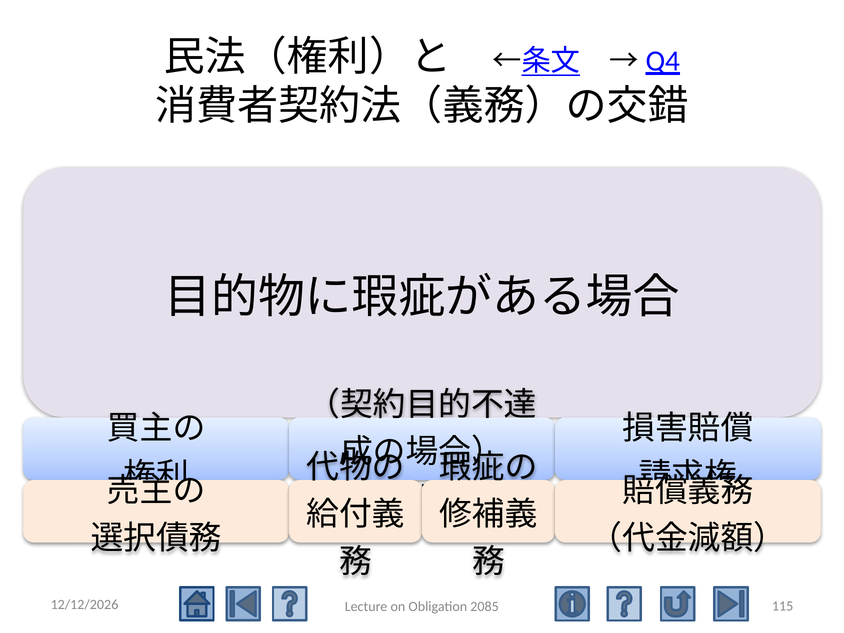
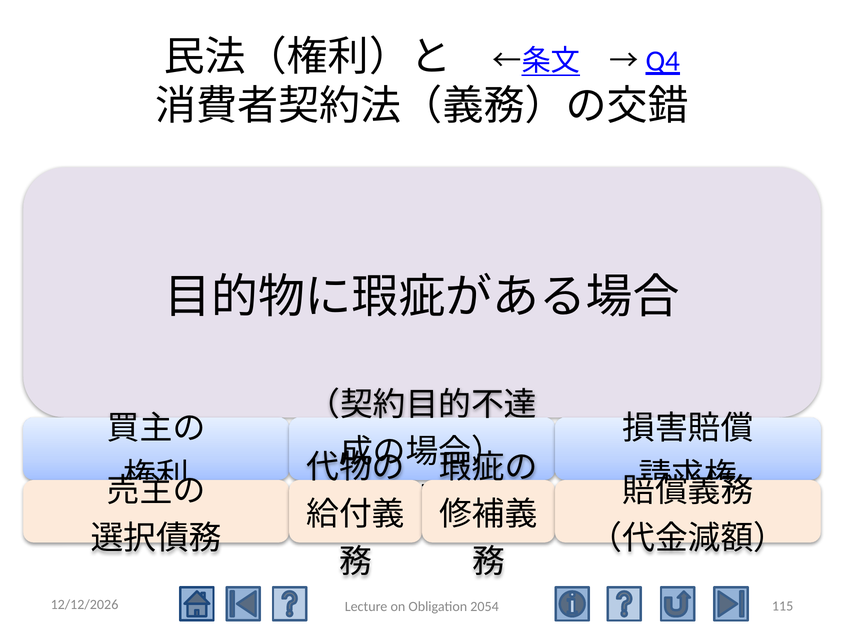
2085: 2085 -> 2054
